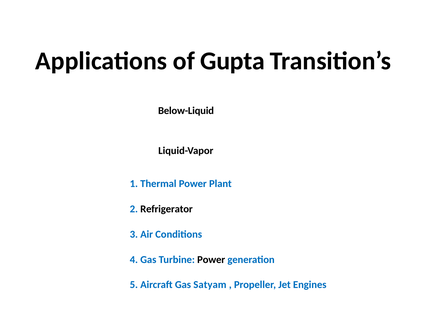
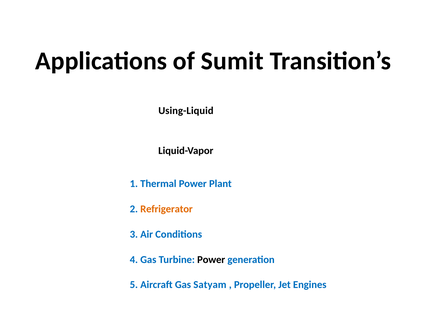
Gupta: Gupta -> Sumit
Below-Liquid: Below-Liquid -> Using-Liquid
Refrigerator colour: black -> orange
